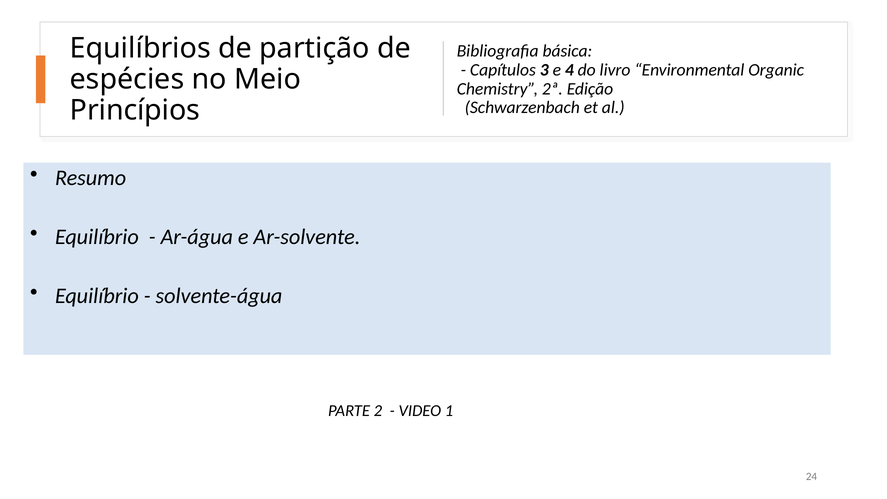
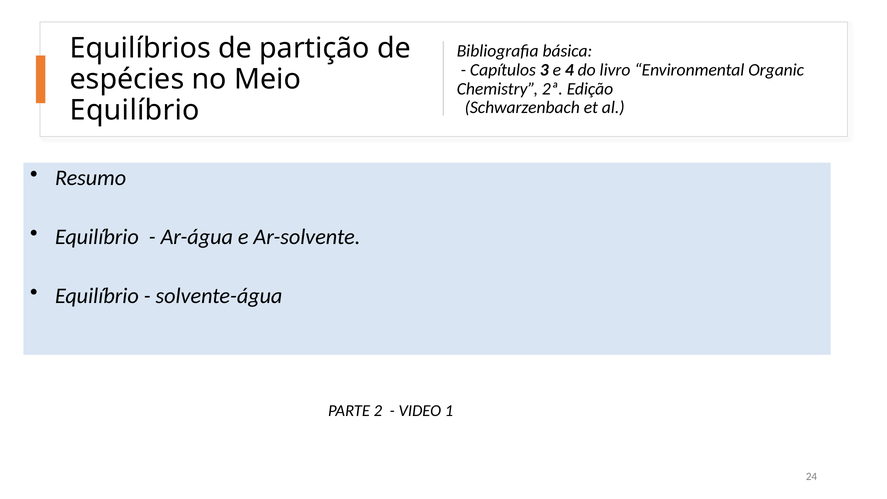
Princípios at (135, 110): Princípios -> Equilíbrio
